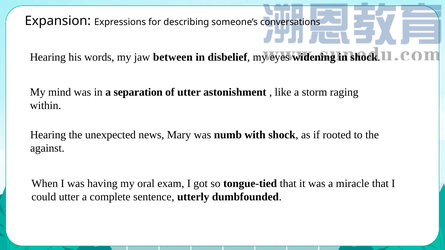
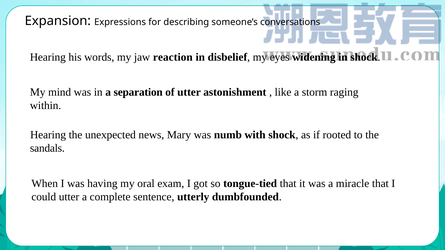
between: between -> reaction
against: against -> sandals
